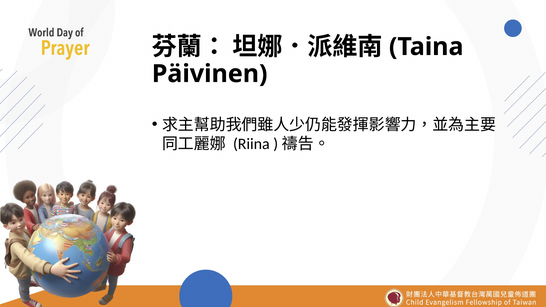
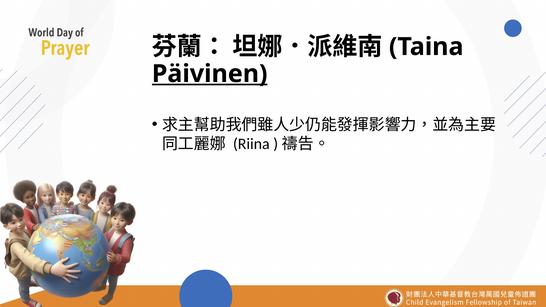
Päivinen underline: none -> present
